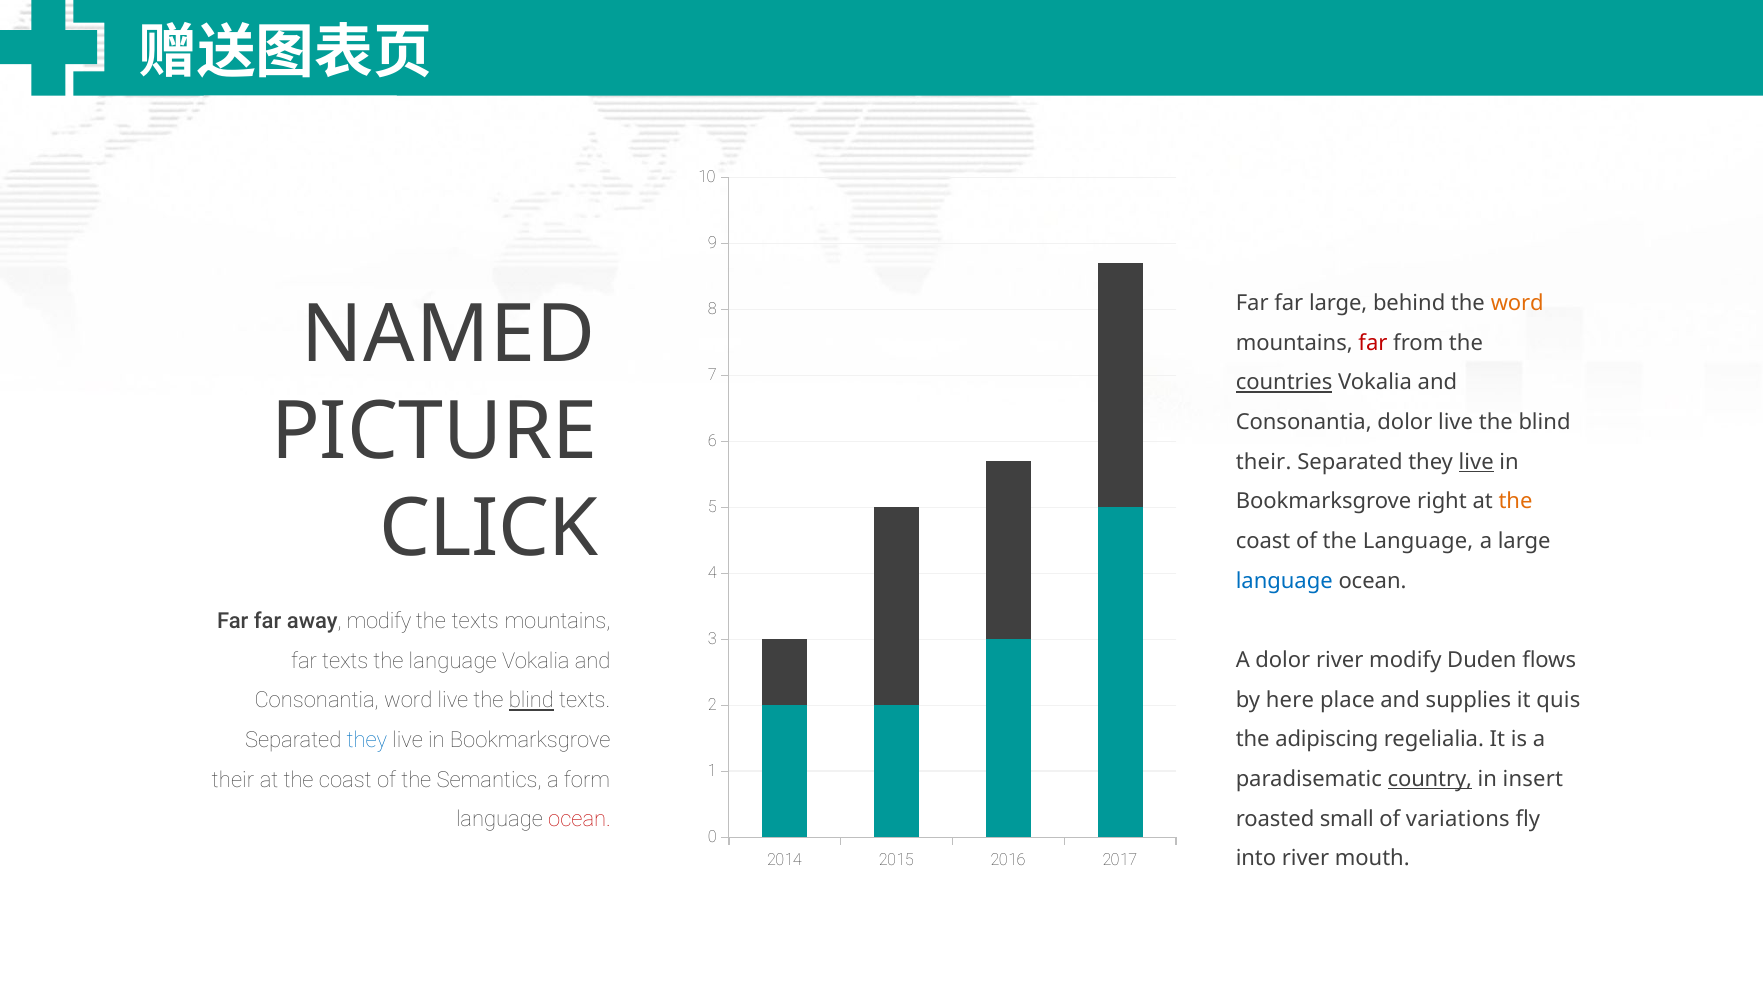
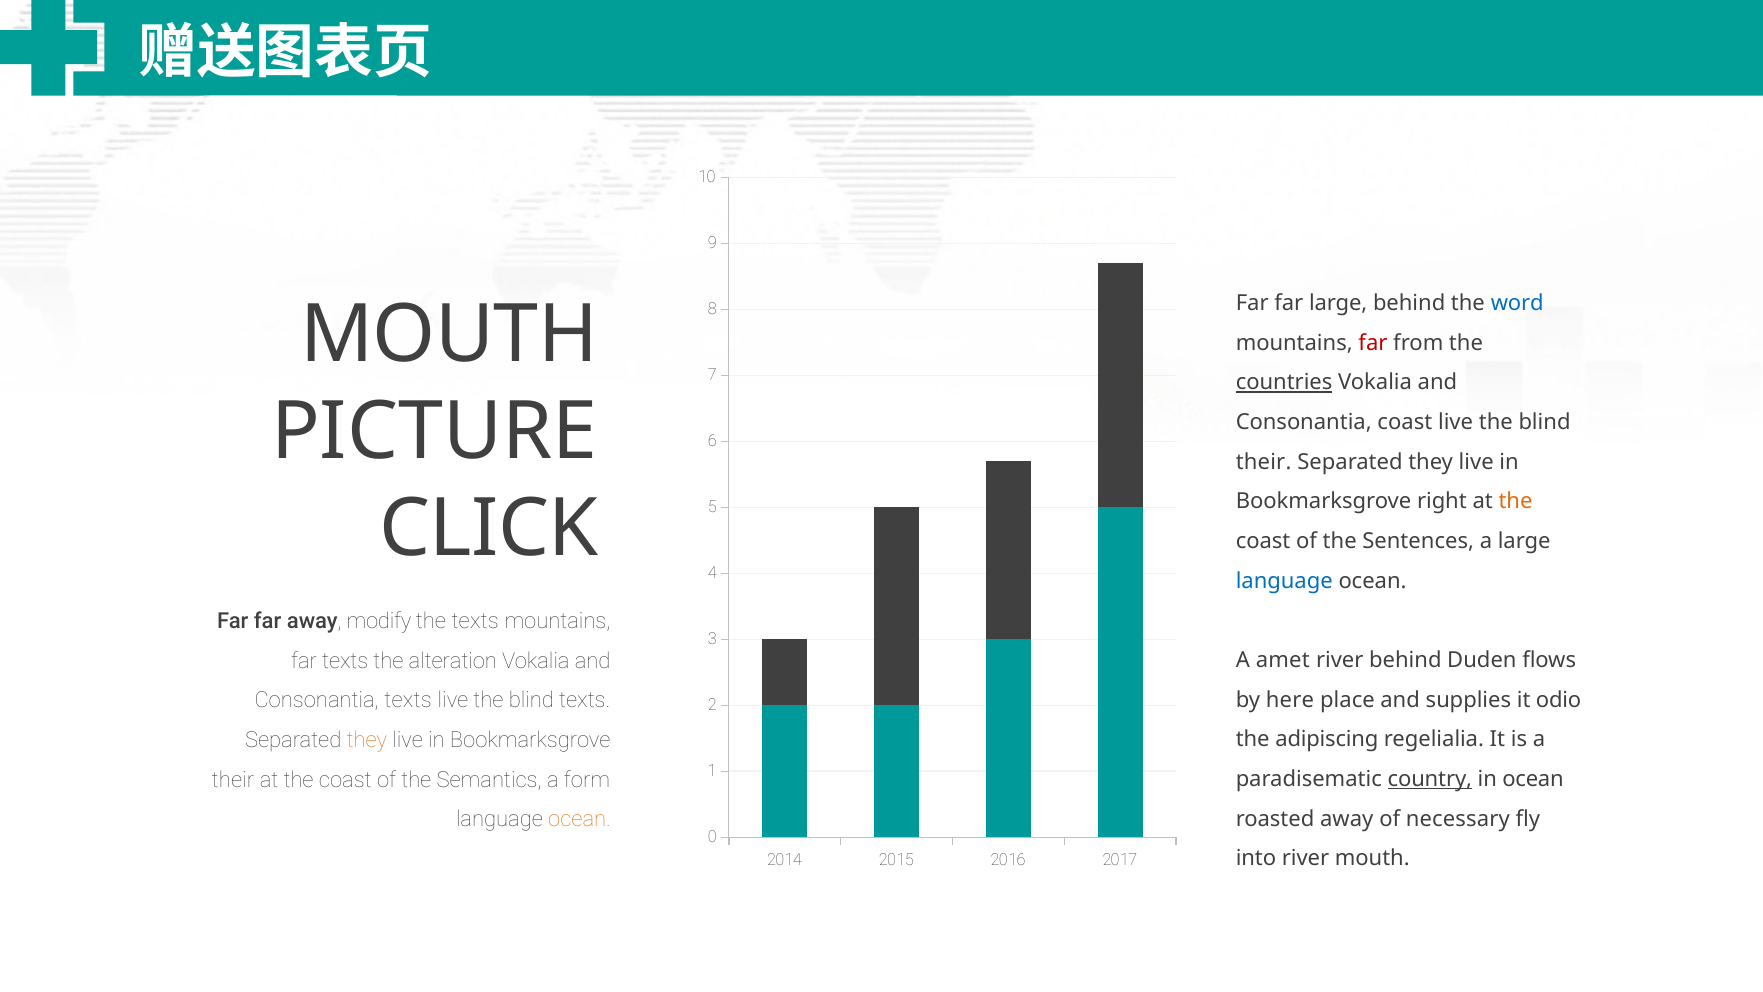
word at (1517, 303) colour: orange -> blue
NAMED at (448, 335): NAMED -> MOUTH
Consonantia dolor: dolor -> coast
live at (1476, 462) underline: present -> none
of the Language: Language -> Sentences
language at (453, 661): language -> alteration
A dolor: dolor -> amet
river modify: modify -> behind
Consonantia word: word -> texts
blind at (531, 700) underline: present -> none
quis: quis -> odio
they at (367, 740) colour: blue -> orange
in insert: insert -> ocean
ocean at (580, 819) colour: red -> orange
roasted small: small -> away
variations: variations -> necessary
